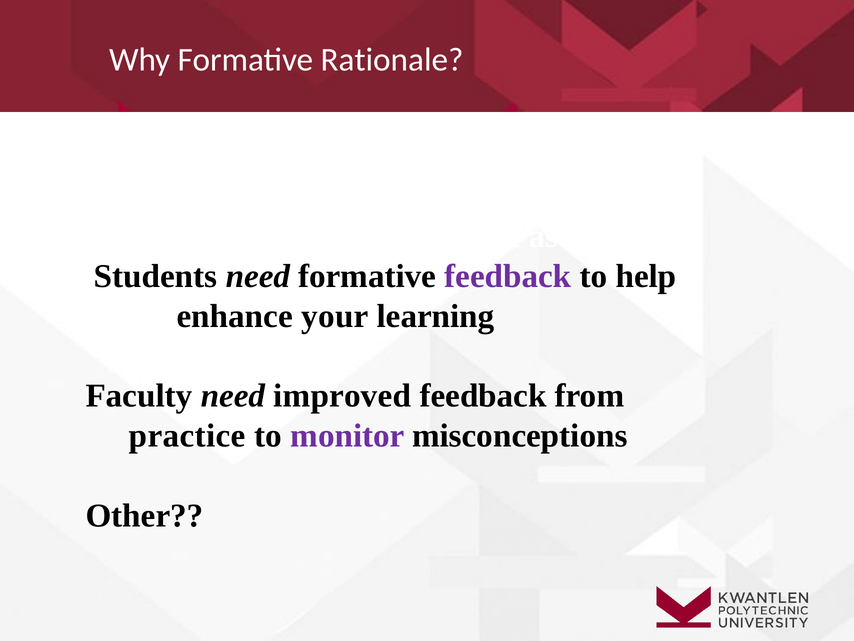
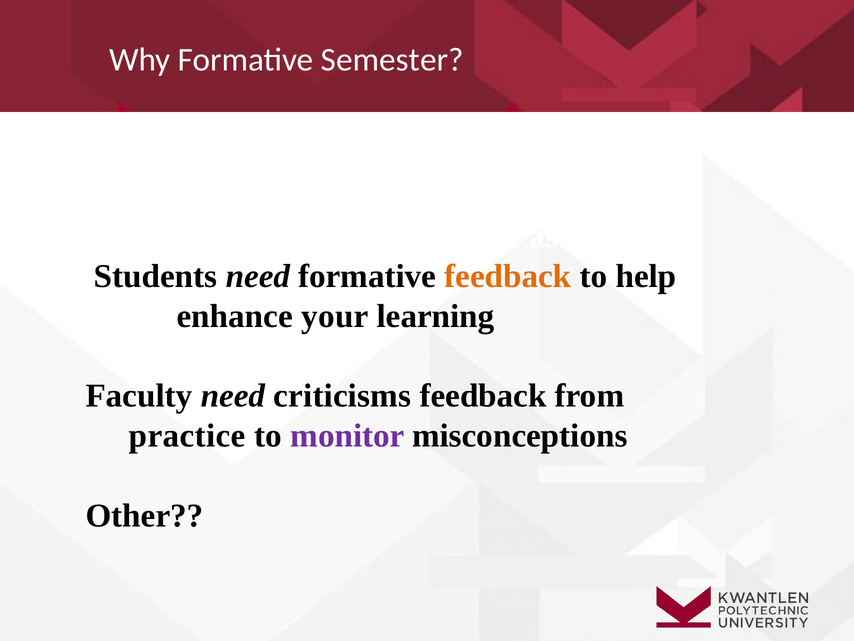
Rationale: Rationale -> Semester
feedback at (508, 276) colour: purple -> orange
improved: improved -> criticisms
